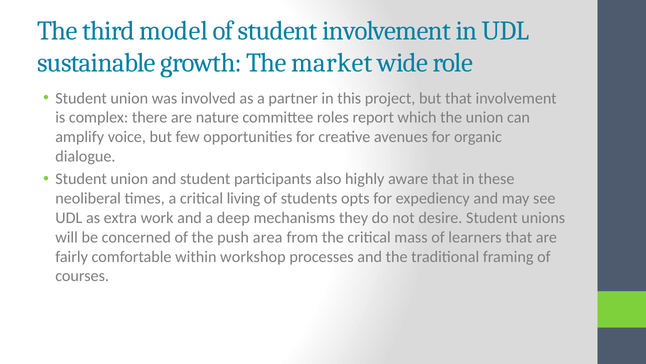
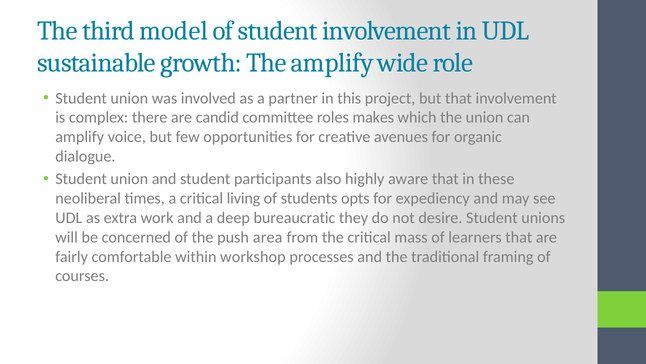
The market: market -> amplify
nature: nature -> candid
report: report -> makes
mechanisms: mechanisms -> bureaucratic
